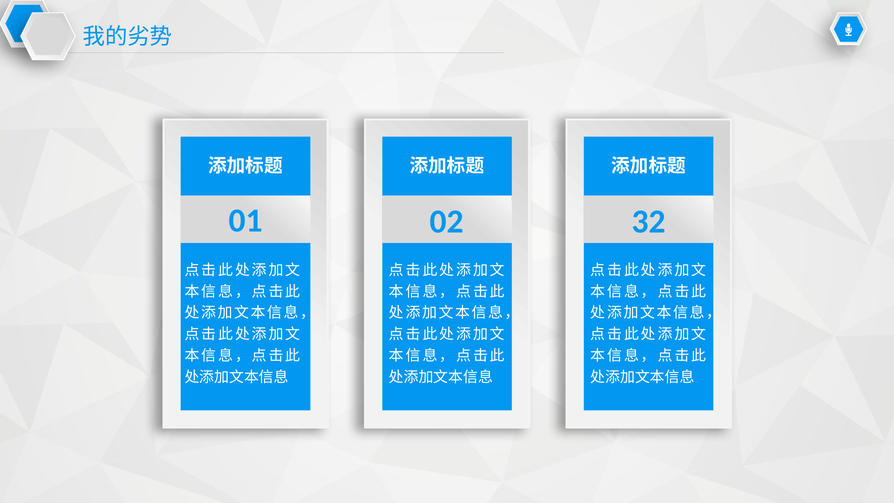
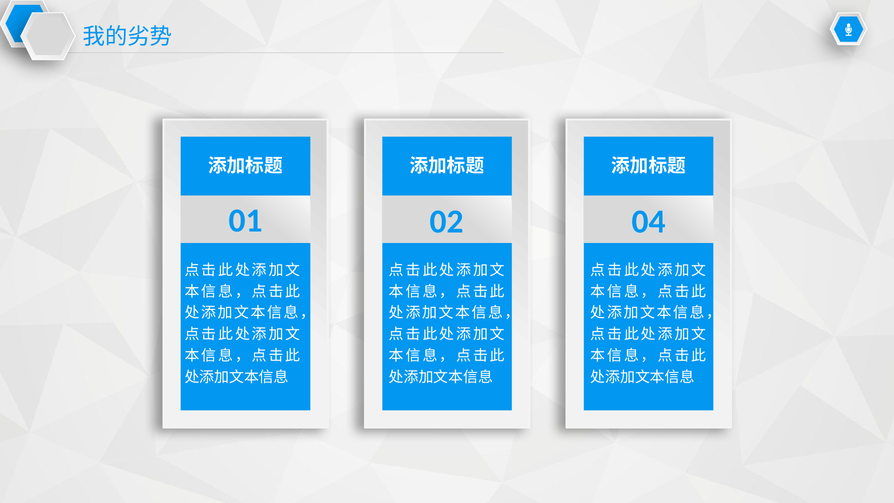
32: 32 -> 04
